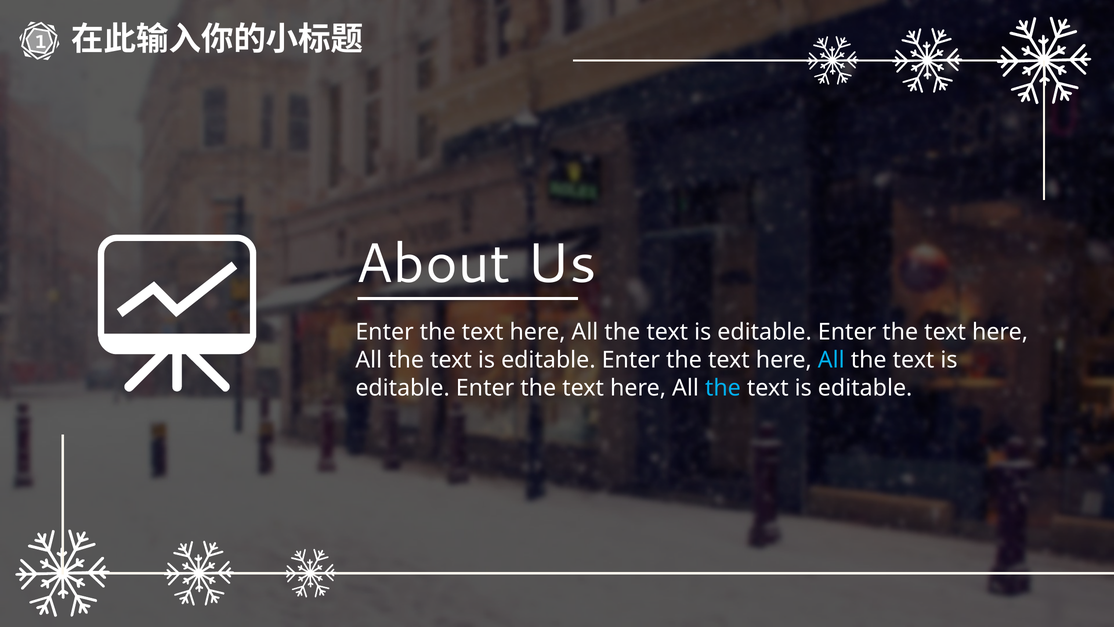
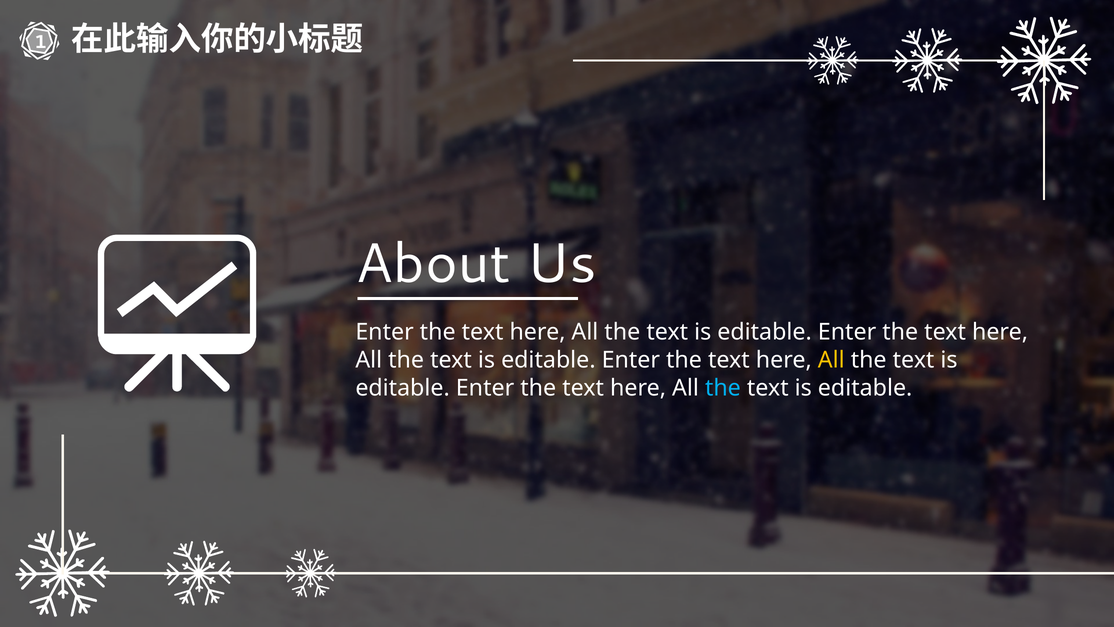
All at (831, 360) colour: light blue -> yellow
